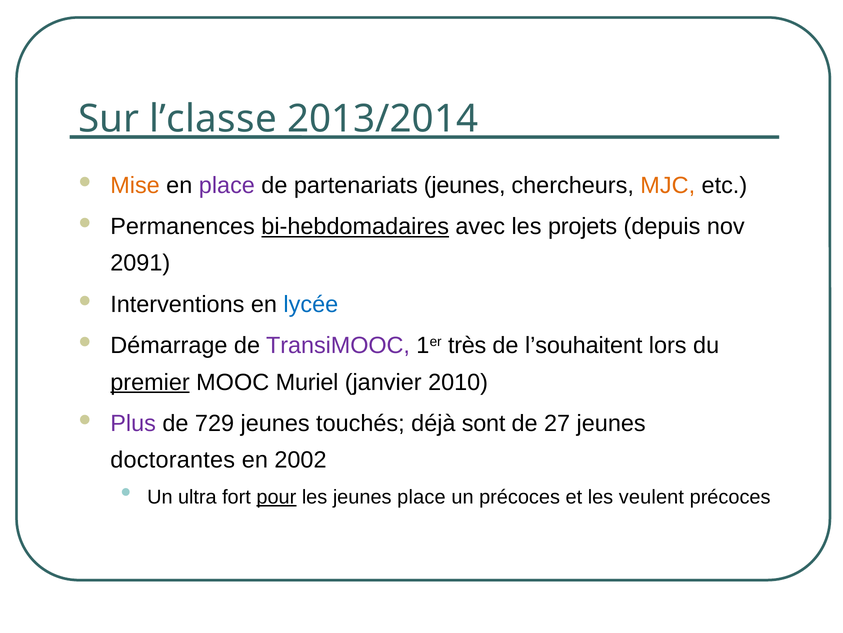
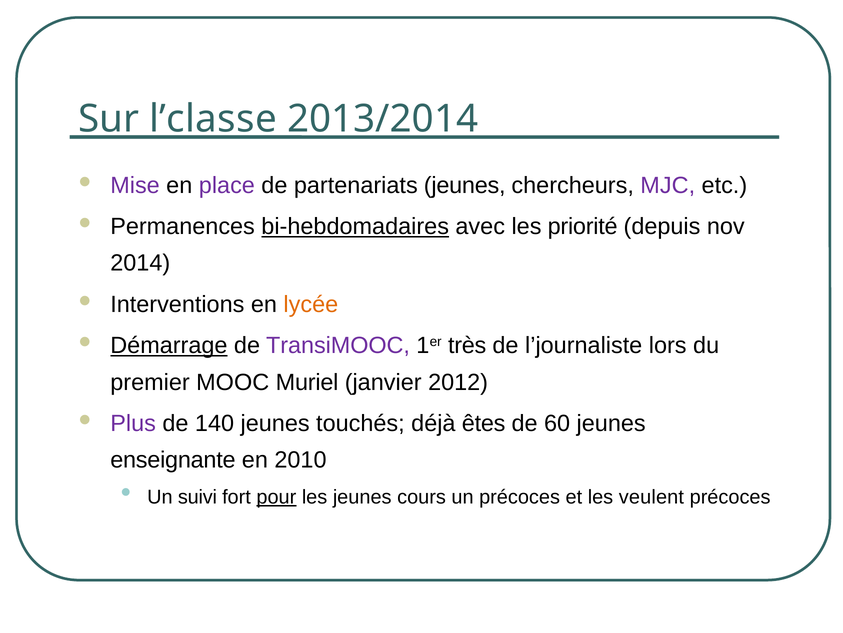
Mise colour: orange -> purple
MJC colour: orange -> purple
projets: projets -> priorité
2091: 2091 -> 2014
lycée colour: blue -> orange
Démarrage underline: none -> present
l’souhaitent: l’souhaitent -> l’journaliste
premier underline: present -> none
2010: 2010 -> 2012
729: 729 -> 140
sont: sont -> êtes
27: 27 -> 60
doctorantes: doctorantes -> enseignante
2002: 2002 -> 2010
ultra: ultra -> suivi
jeunes place: place -> cours
